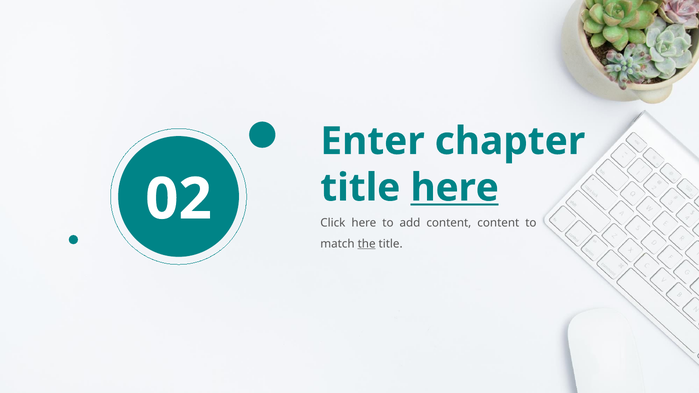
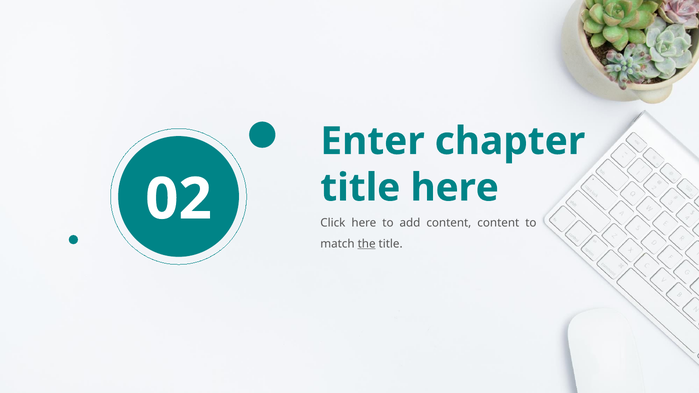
here at (455, 188) underline: present -> none
